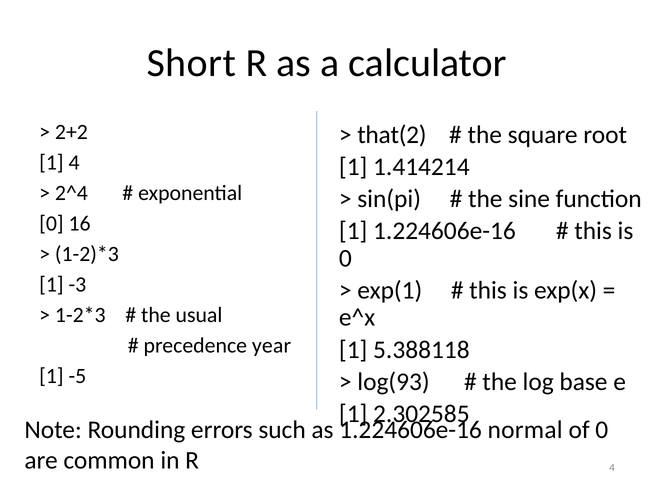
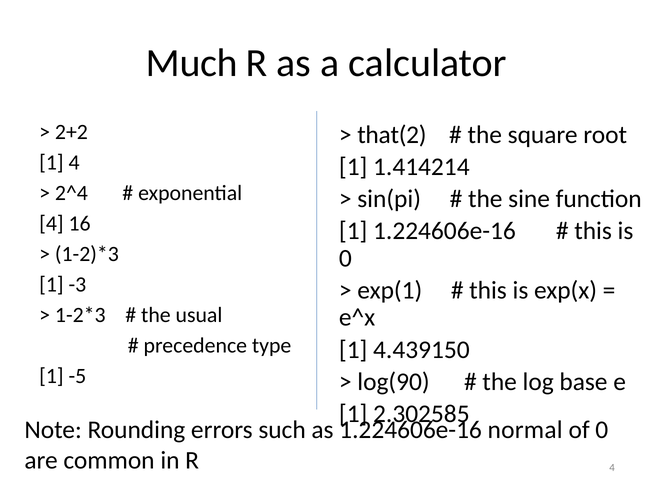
Short: Short -> Much
0 at (51, 224): 0 -> 4
year: year -> type
5.388118: 5.388118 -> 4.439150
log(93: log(93 -> log(90
